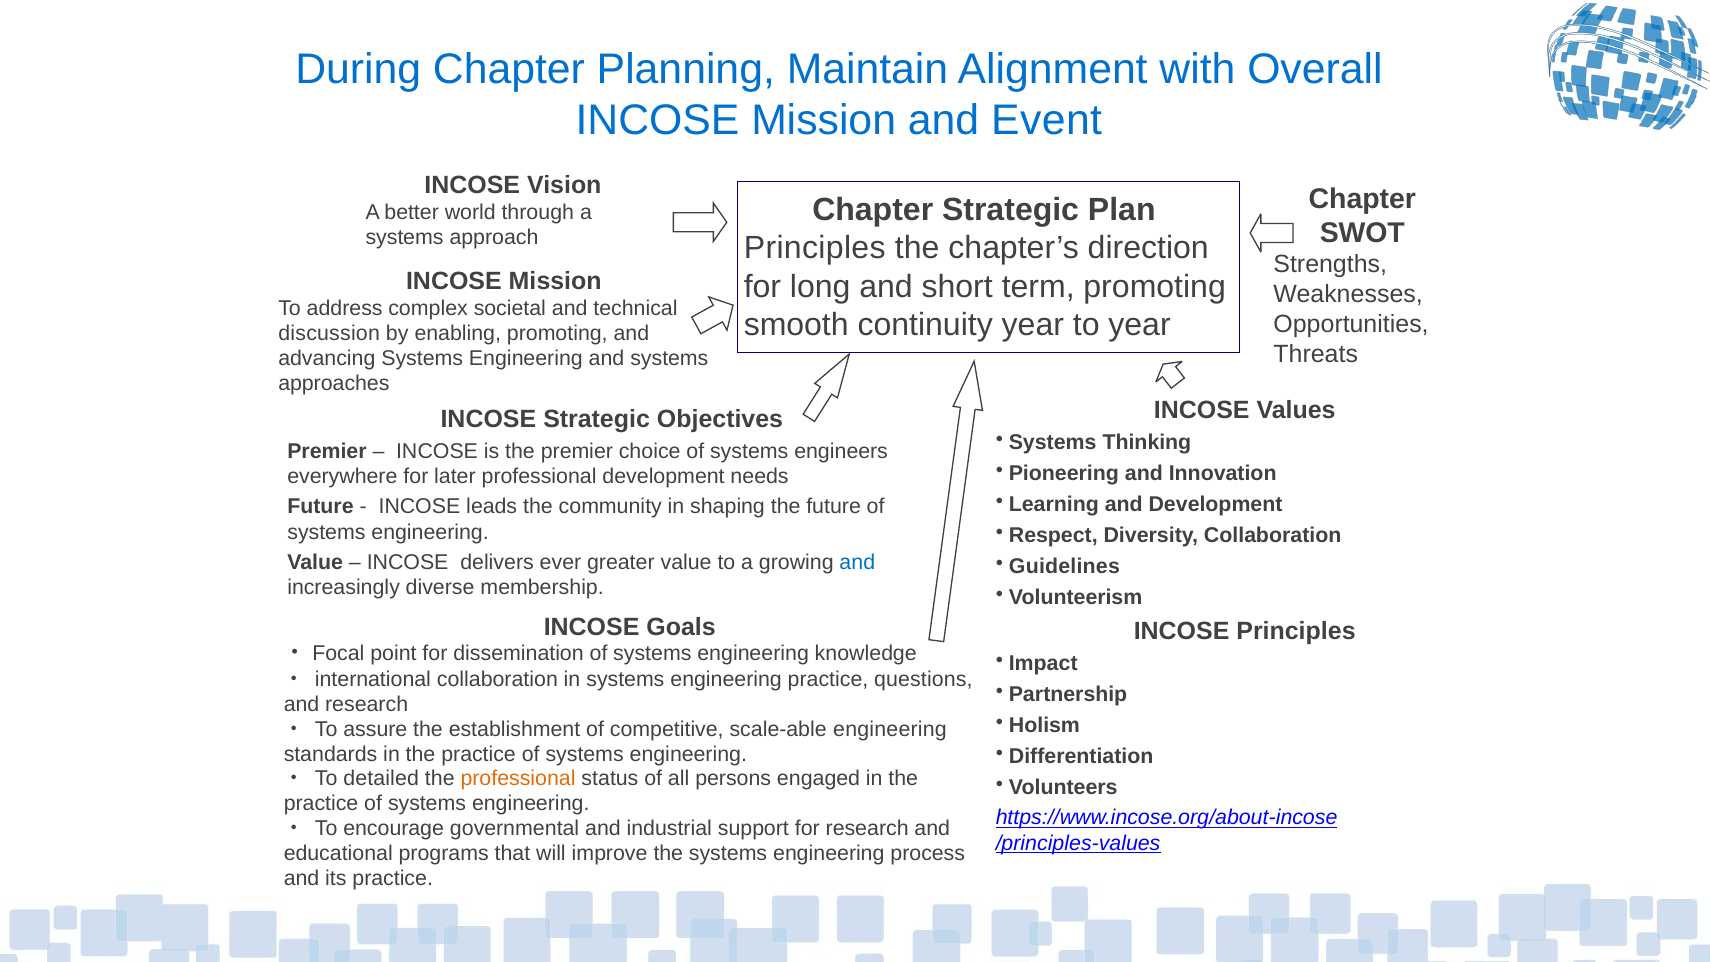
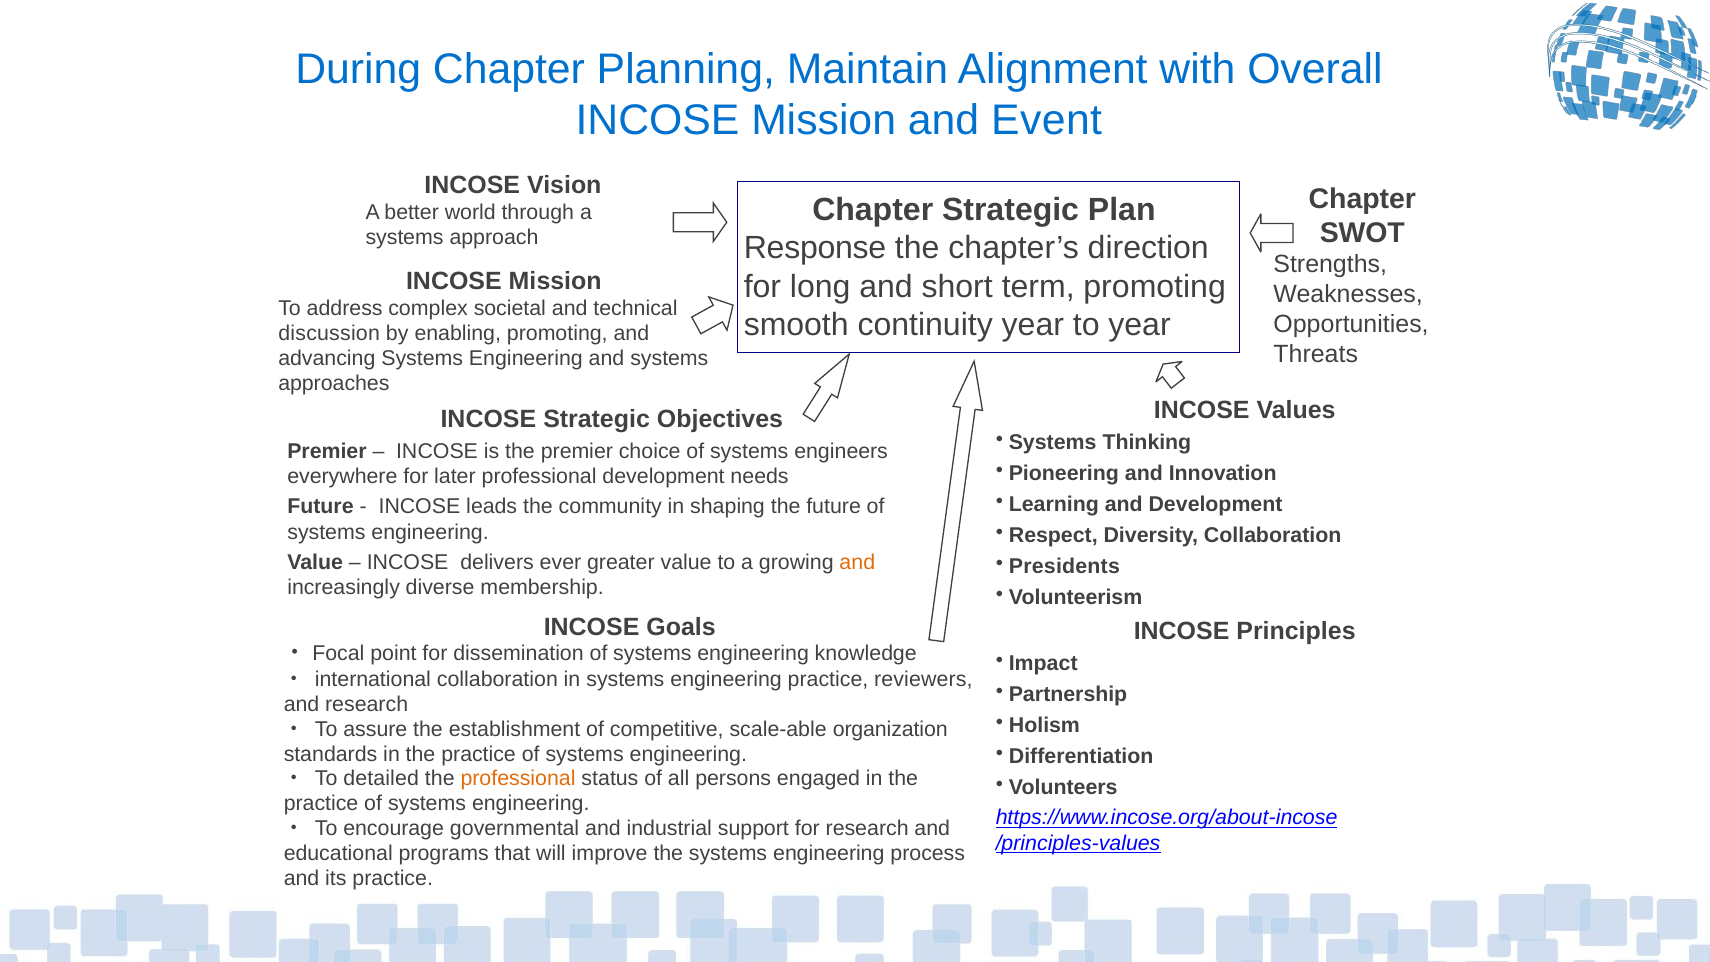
Principles at (815, 248): Principles -> Response
and at (857, 562) colour: blue -> orange
Guidelines: Guidelines -> Presidents
questions: questions -> reviewers
scale-able engineering: engineering -> organization
